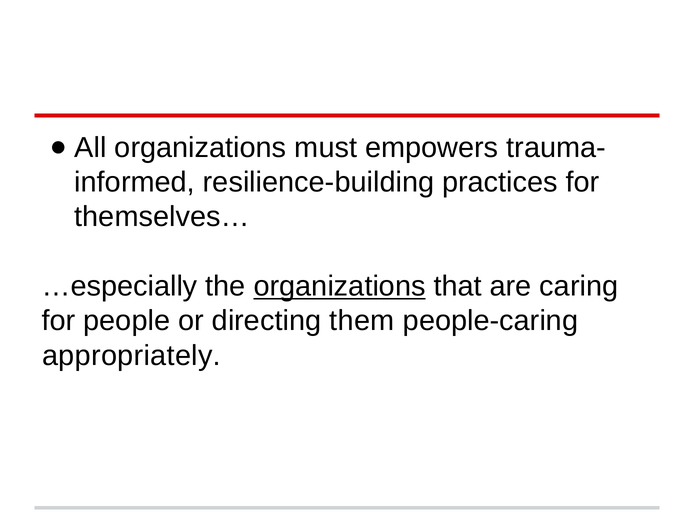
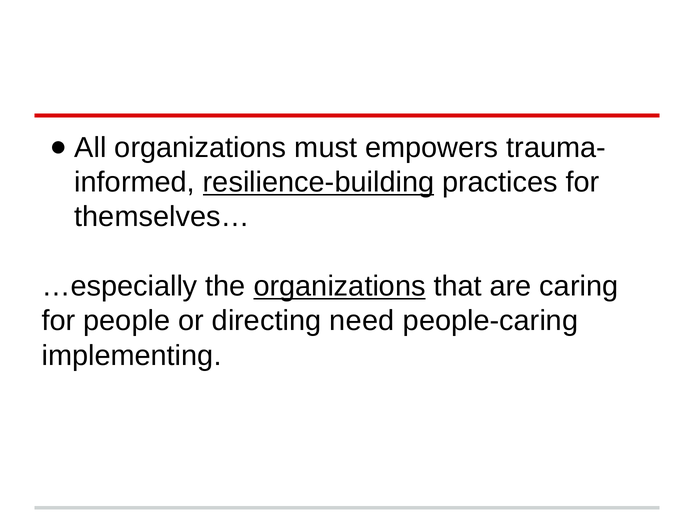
resilience-building underline: none -> present
them: them -> need
appropriately: appropriately -> implementing
